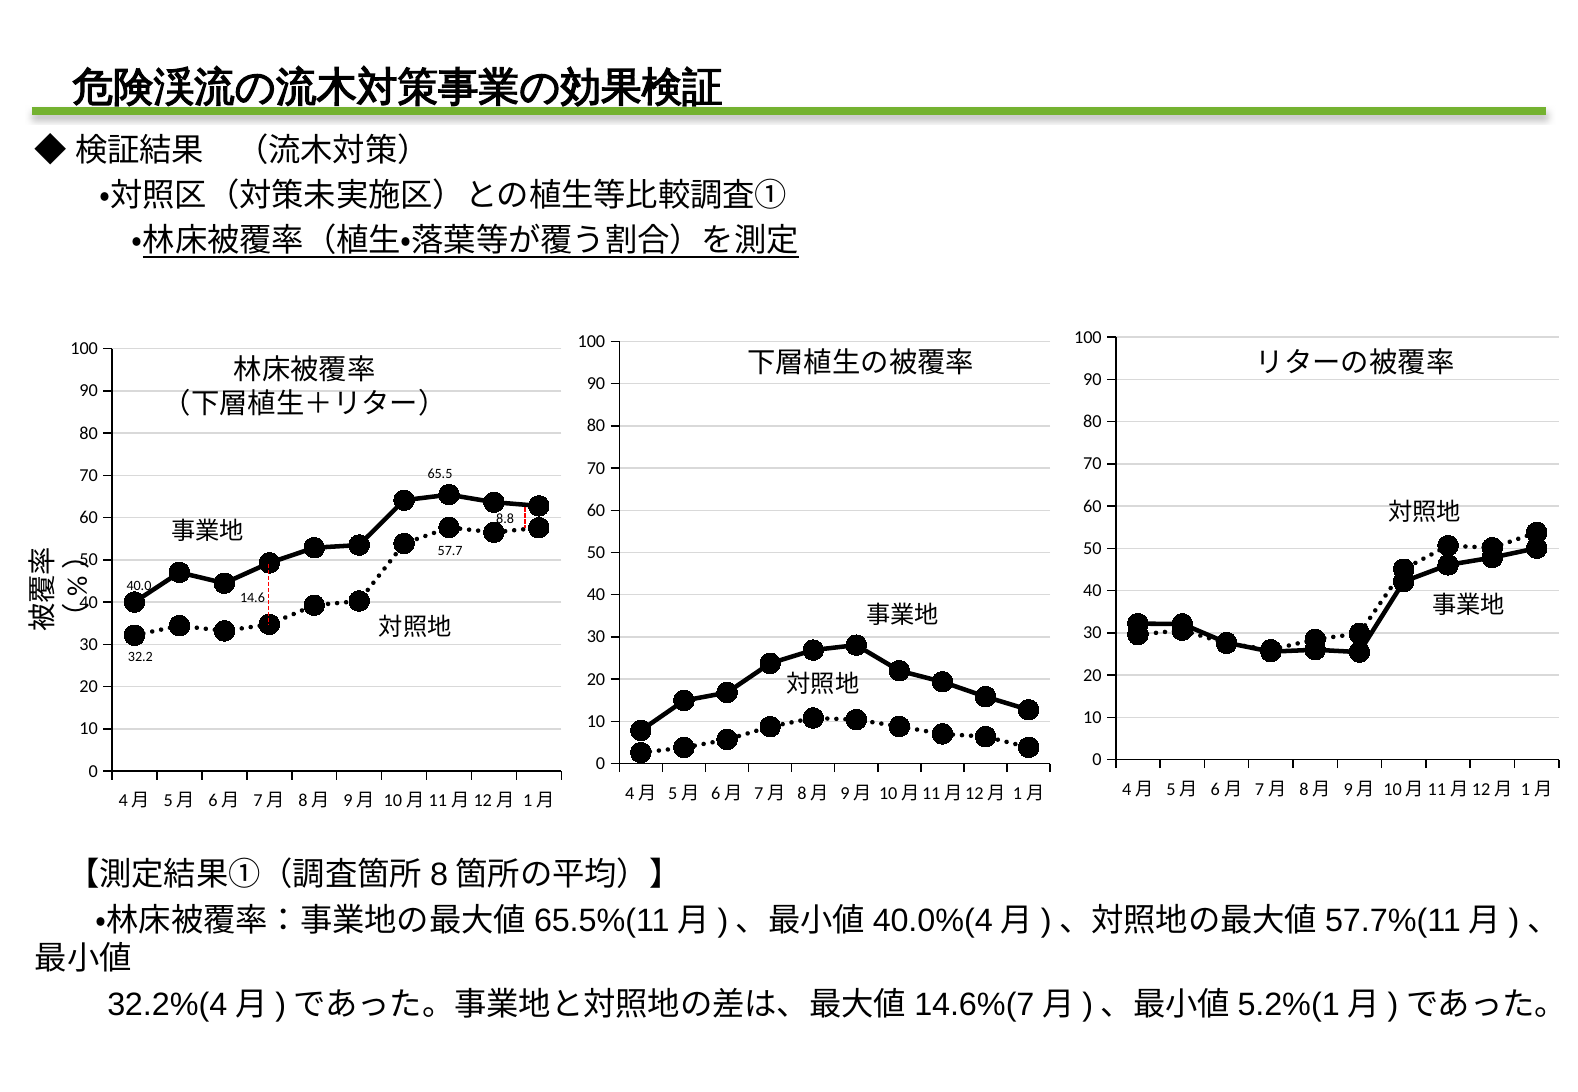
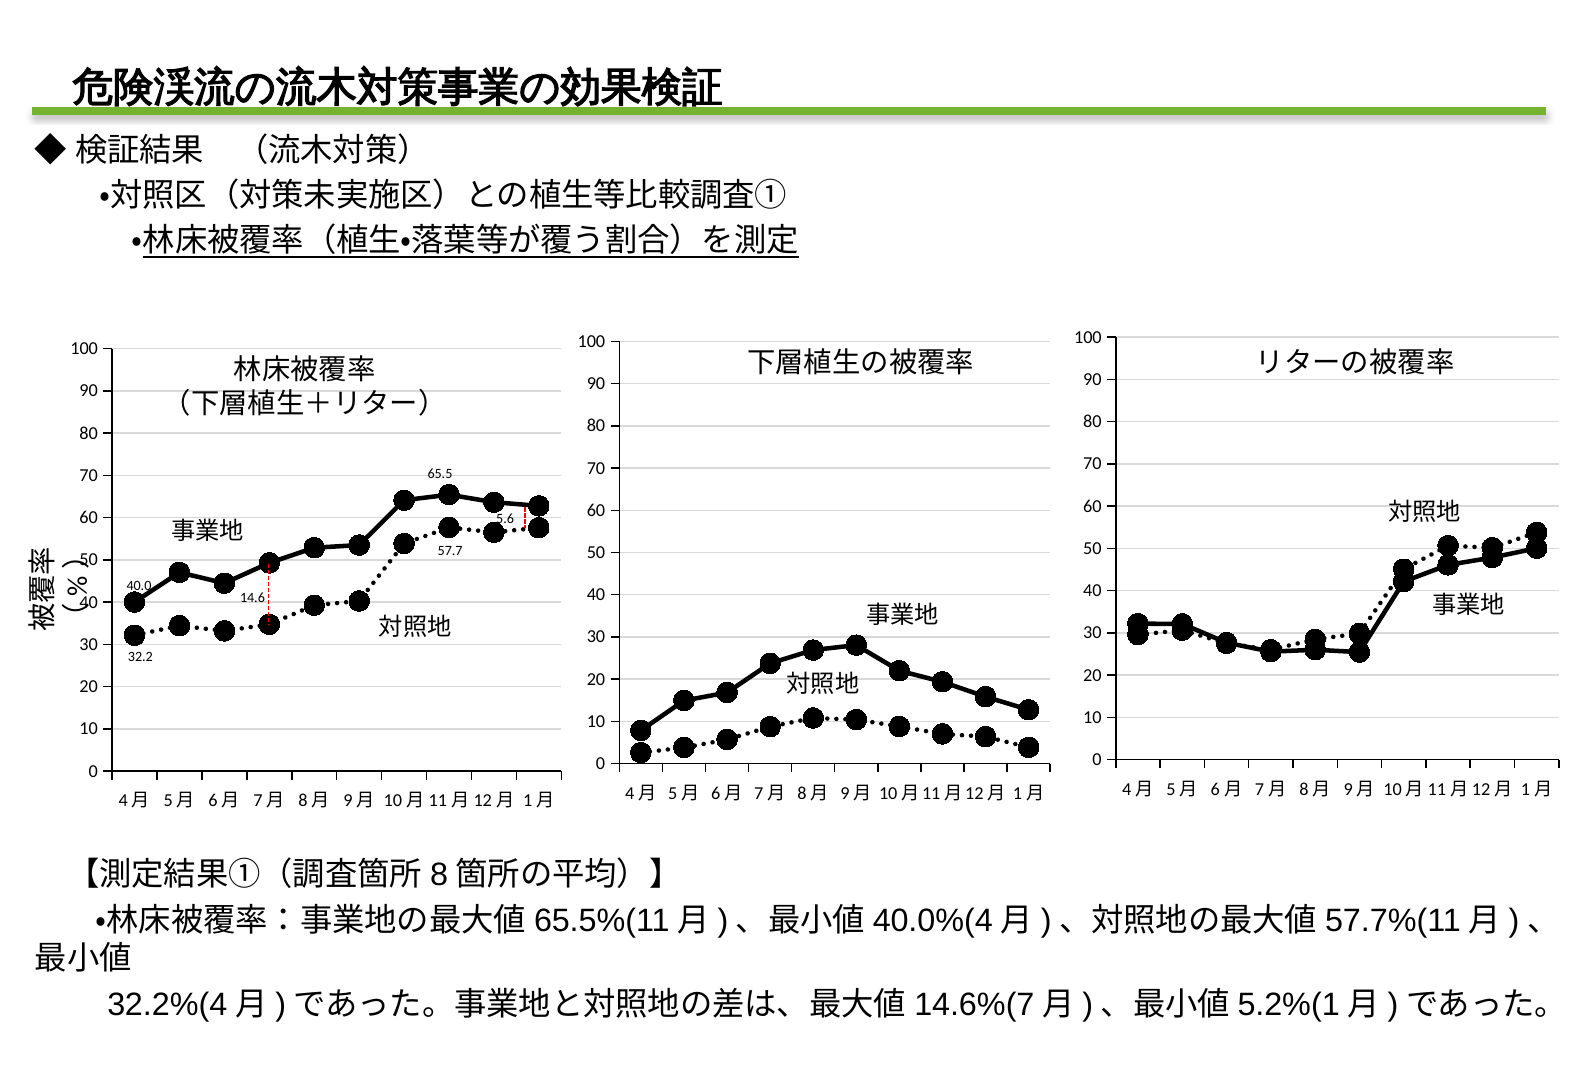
8.8: 8.8 -> 5.6
